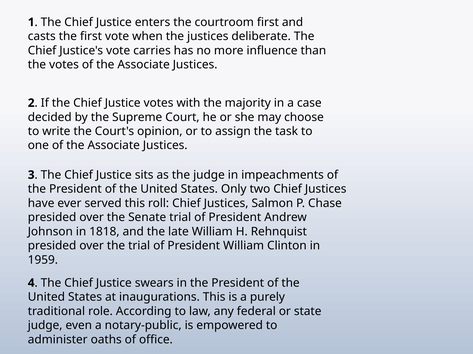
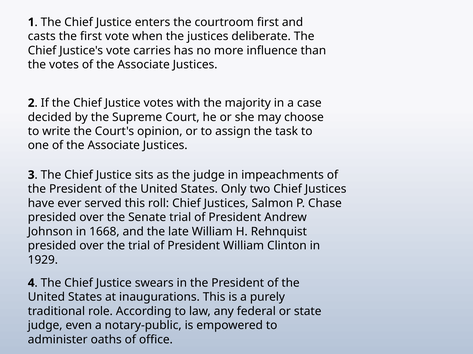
1818: 1818 -> 1668
1959: 1959 -> 1929
